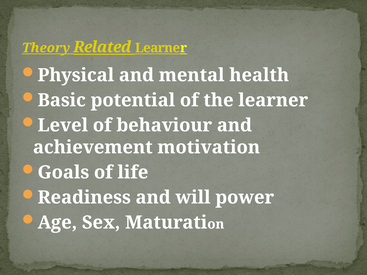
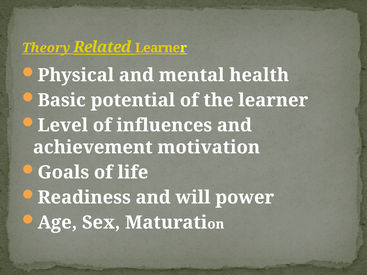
behaviour: behaviour -> influences
